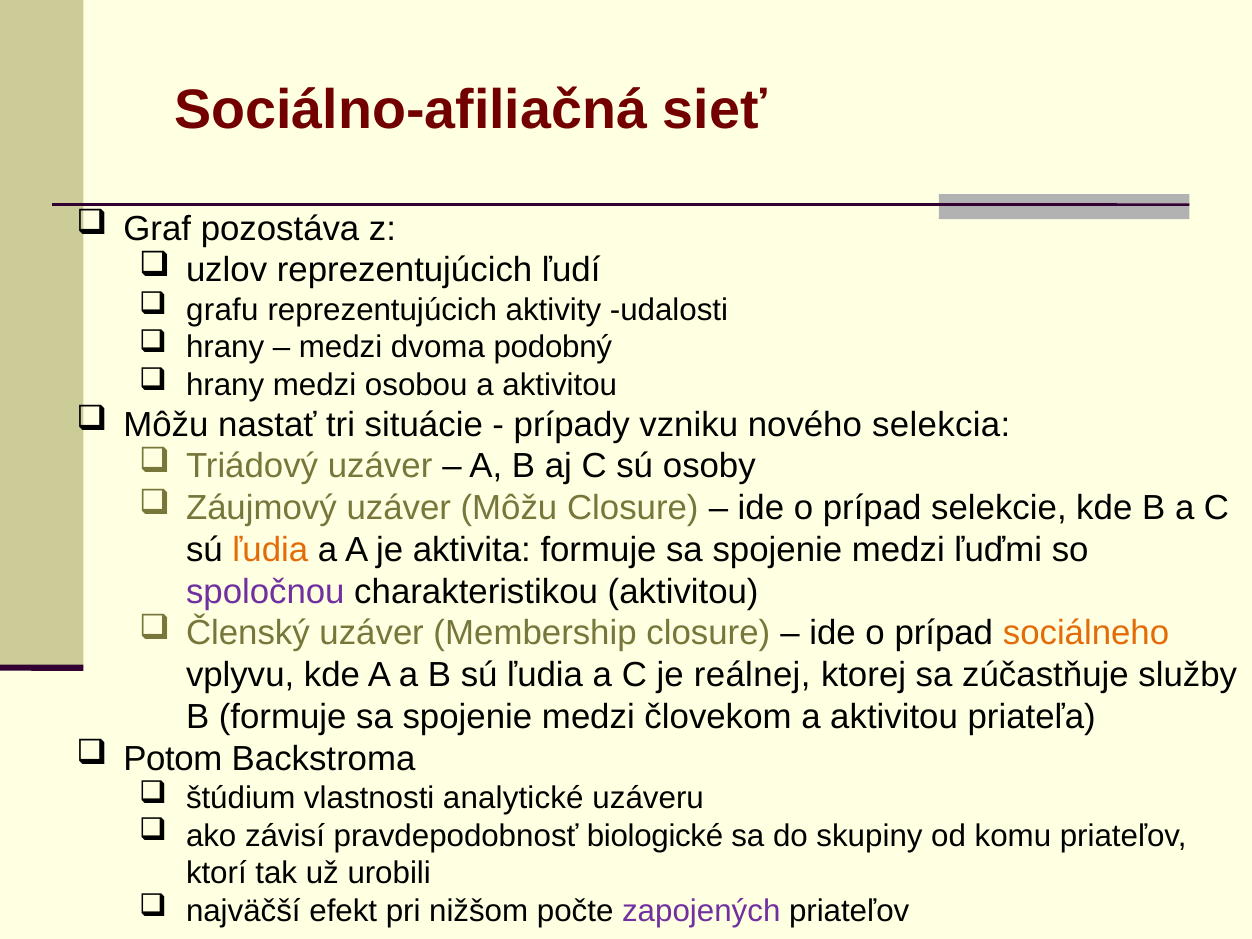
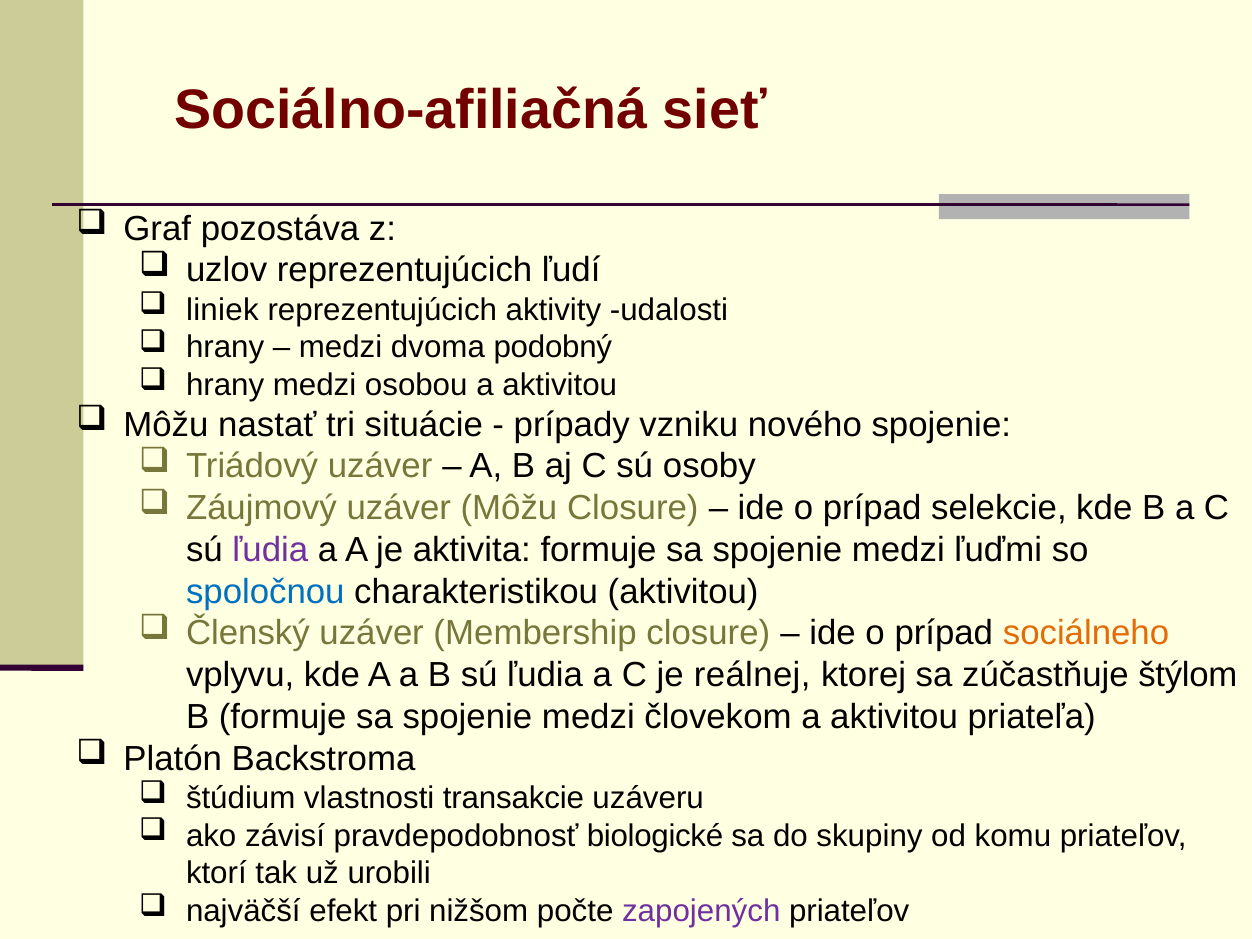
grafu: grafu -> liniek
nového selekcia: selekcia -> spojenie
ľudia at (270, 550) colour: orange -> purple
spoločnou colour: purple -> blue
služby: služby -> štýlom
Potom: Potom -> Platón
analytické: analytické -> transakcie
